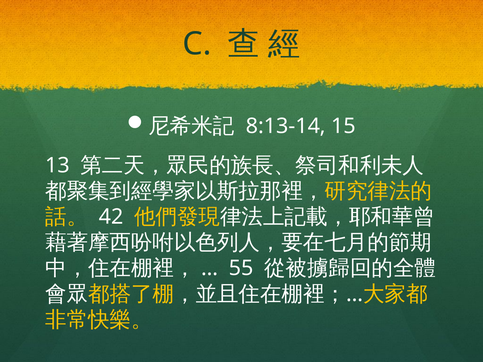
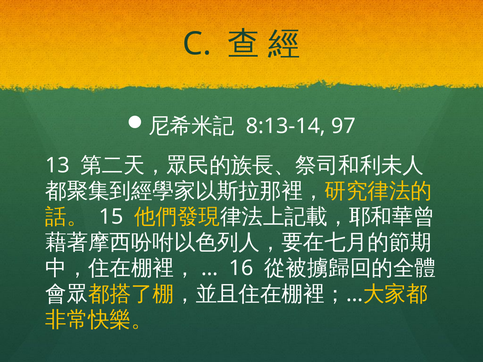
15: 15 -> 97
42: 42 -> 15
55: 55 -> 16
